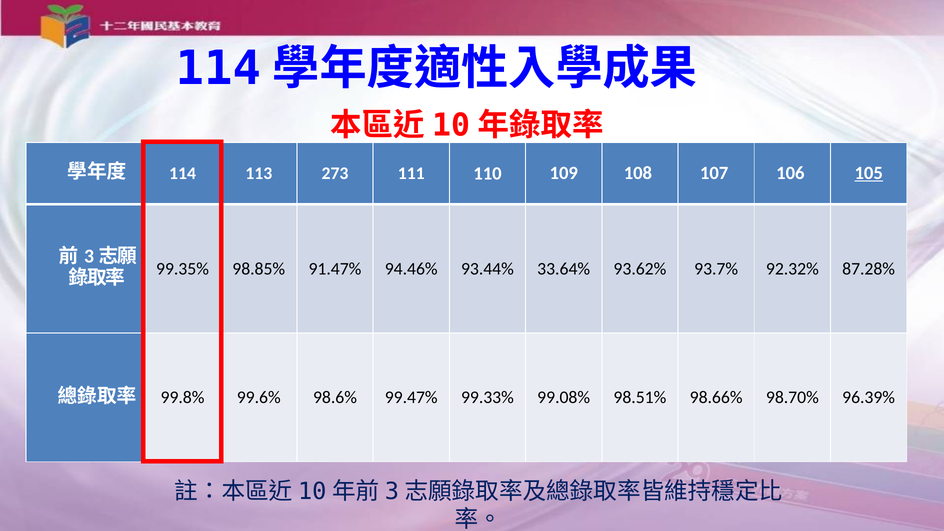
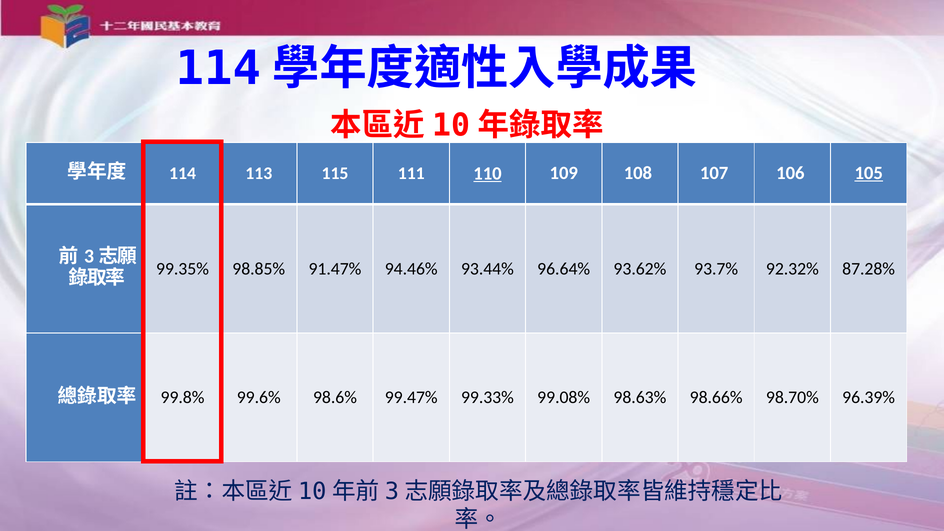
273: 273 -> 115
110 underline: none -> present
33.64%: 33.64% -> 96.64%
98.51%: 98.51% -> 98.63%
